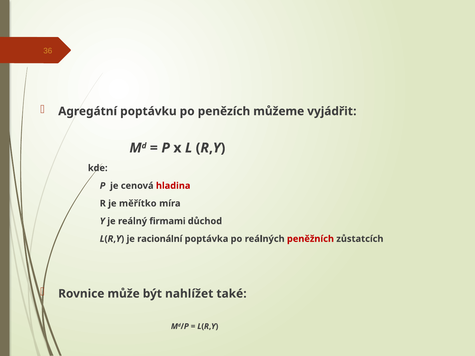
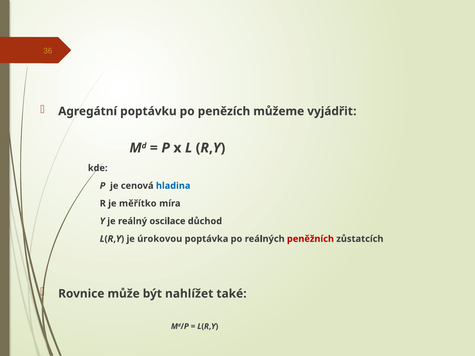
hladina colour: red -> blue
firmami: firmami -> oscilace
racionální: racionální -> úrokovou
